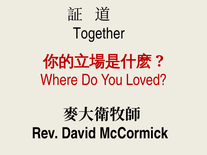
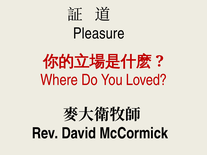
Together: Together -> Pleasure
